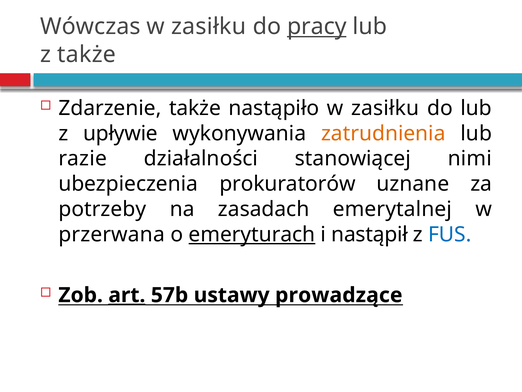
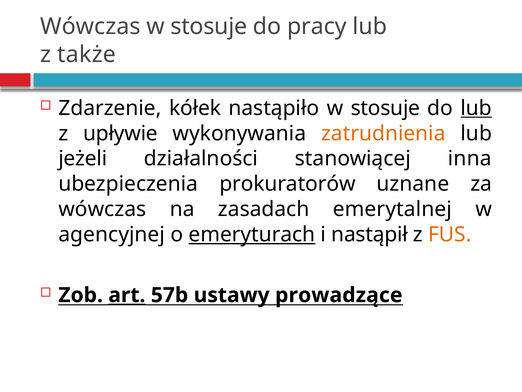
zasiłku at (209, 27): zasiłku -> stosuje
pracy underline: present -> none
Zdarzenie także: także -> kółek
nastąpiło w zasiłku: zasiłku -> stosuje
lub at (476, 108) underline: none -> present
razie: razie -> jeżeli
nimi: nimi -> inna
potrzeby at (102, 209): potrzeby -> wówczas
przerwana: przerwana -> agencyjnej
FUS colour: blue -> orange
